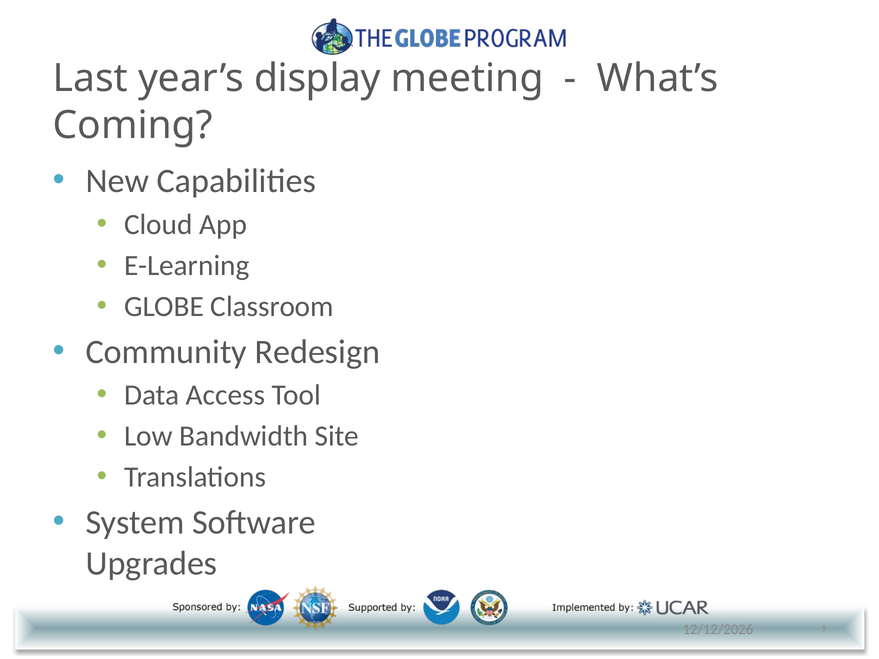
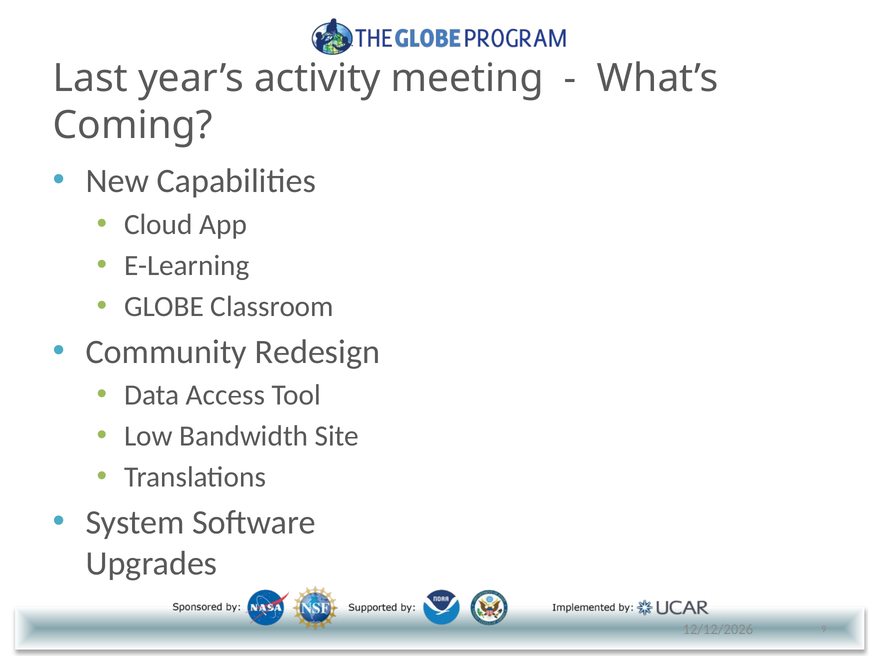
display: display -> activity
